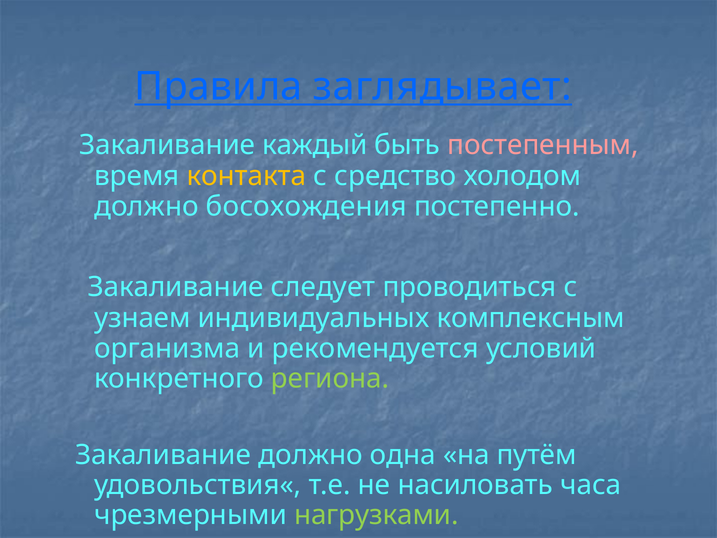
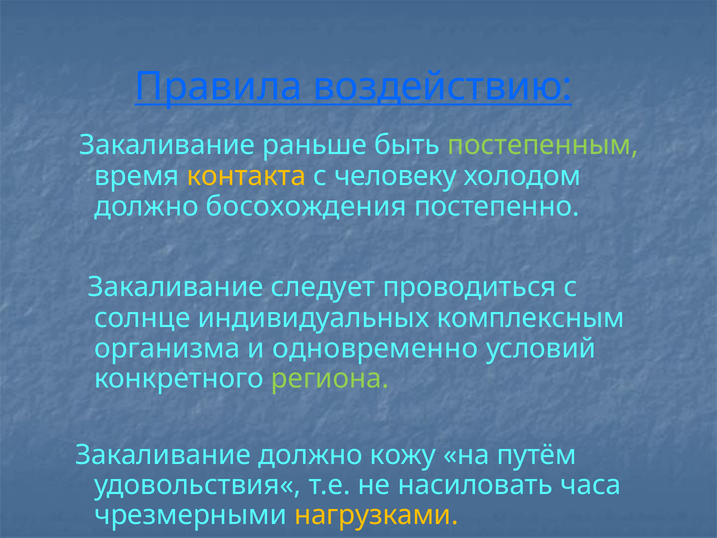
заглядывает: заглядывает -> воздействию
каждый: каждый -> раньше
постепенным colour: pink -> light green
средство: средство -> человеку
узнаем: узнаем -> солнце
рекомендуется: рекомендуется -> одновременно
одна: одна -> кожу
нагрузками colour: light green -> yellow
